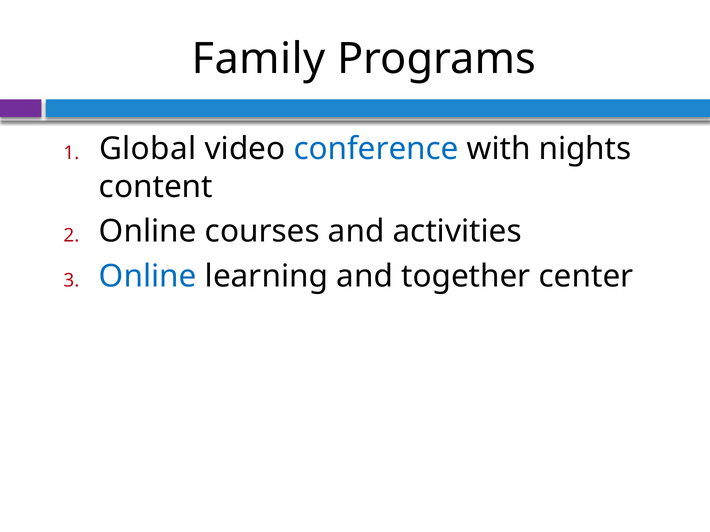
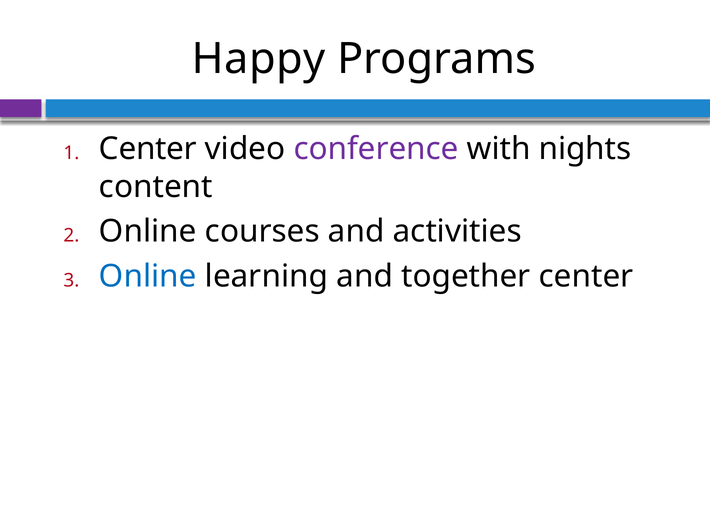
Family: Family -> Happy
Global at (148, 149): Global -> Center
conference colour: blue -> purple
